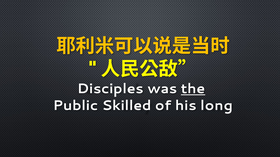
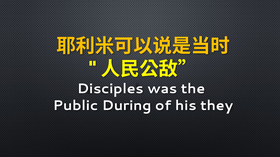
the underline: present -> none
Skilled: Skilled -> During
long: long -> they
